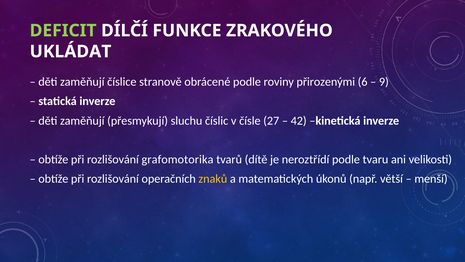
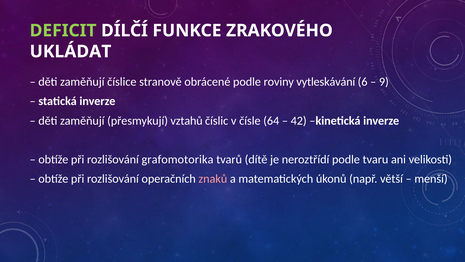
přirozenými: přirozenými -> vytleskávání
sluchu: sluchu -> vztahů
27: 27 -> 64
znaků colour: yellow -> pink
